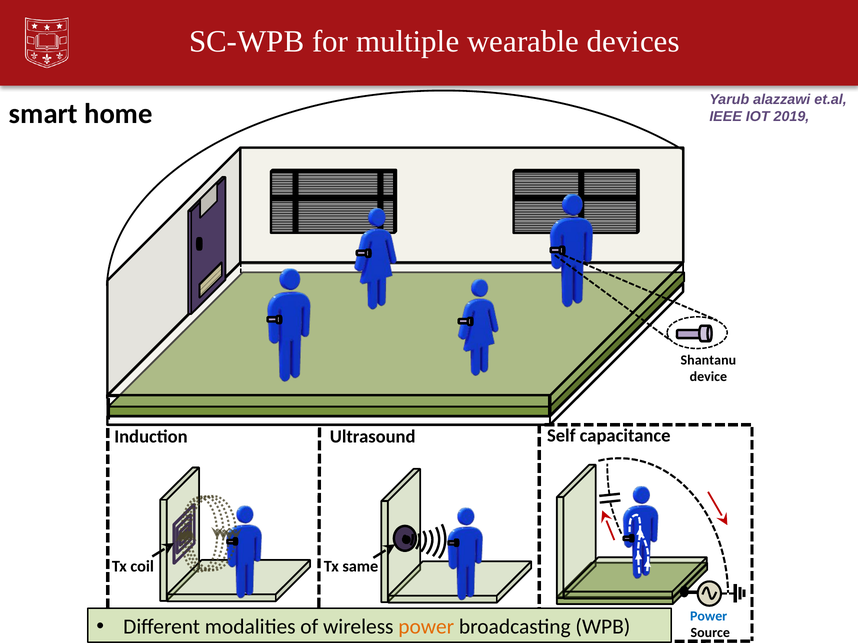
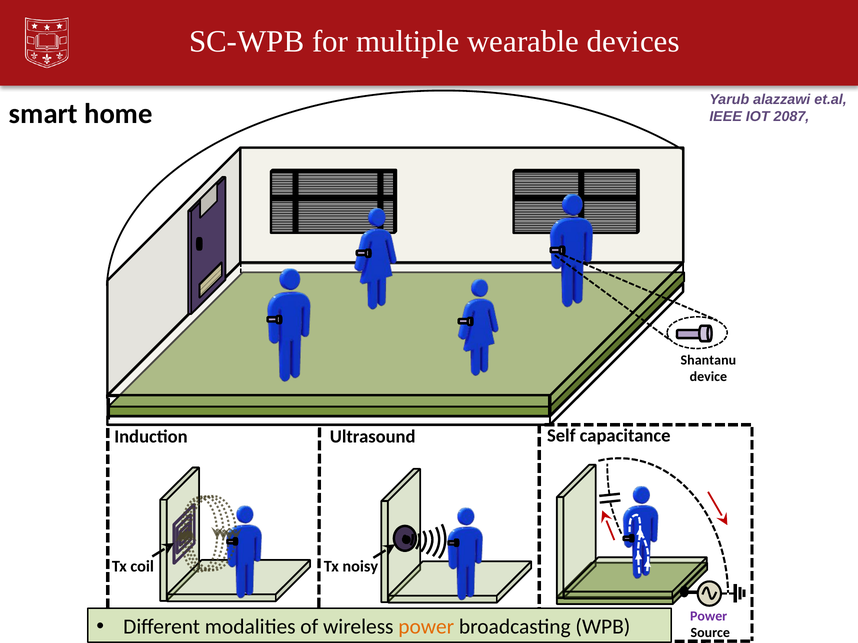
2019: 2019 -> 2087
same: same -> noisy
Power at (709, 617) colour: blue -> purple
